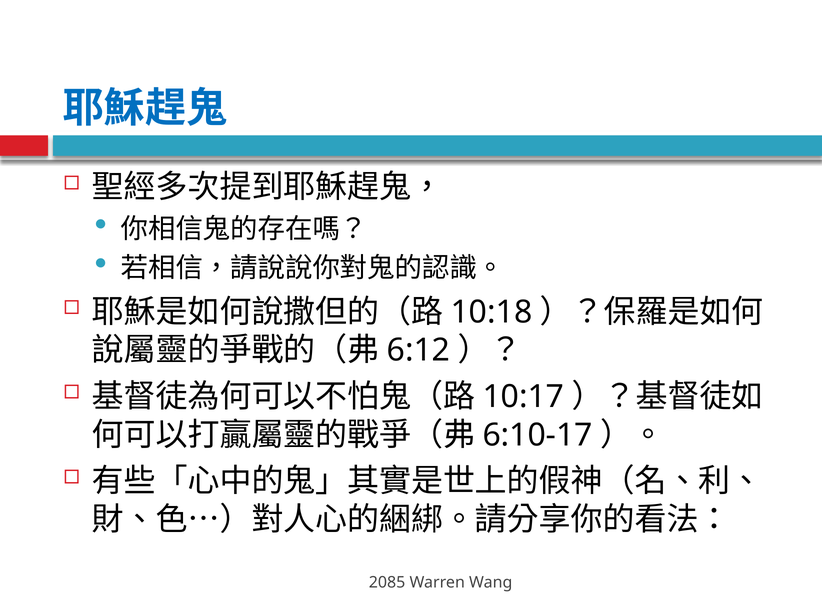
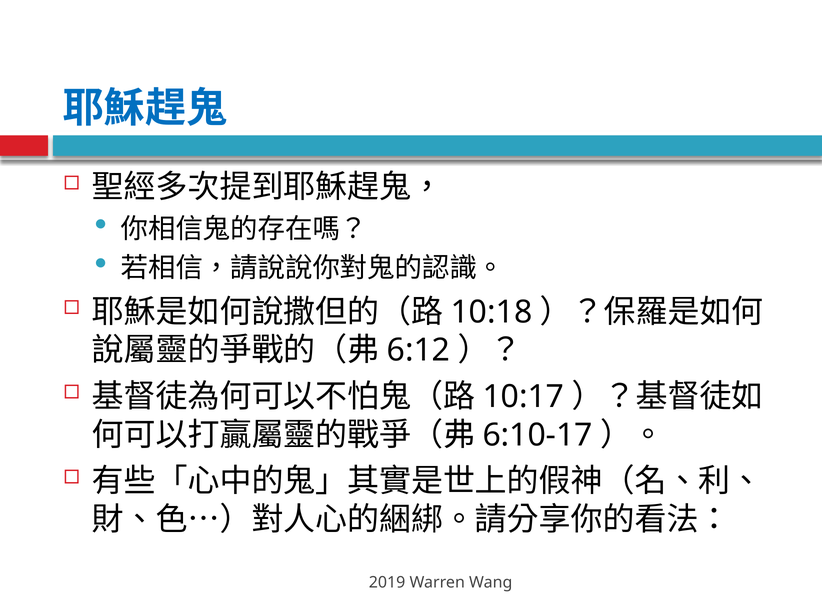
2085: 2085 -> 2019
